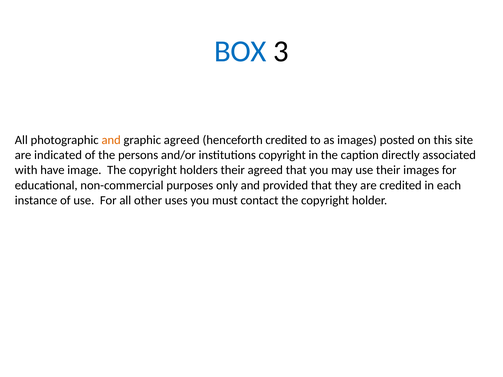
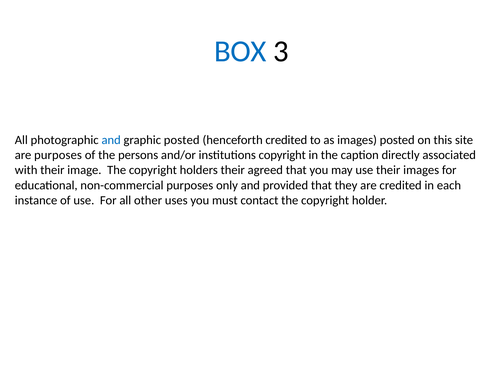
and at (111, 140) colour: orange -> blue
graphic agreed: agreed -> posted
are indicated: indicated -> purposes
with have: have -> their
